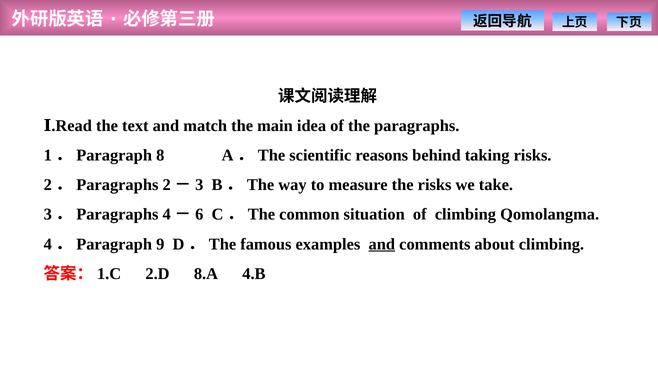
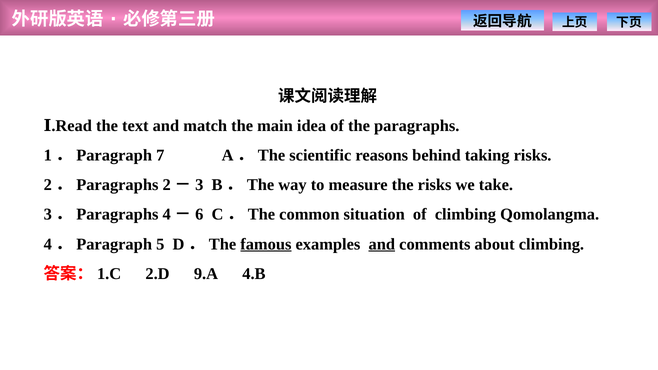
8: 8 -> 7
9: 9 -> 5
famous underline: none -> present
8.A: 8.A -> 9.A
